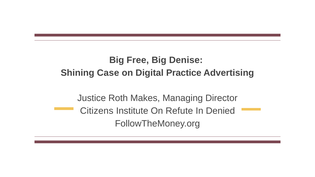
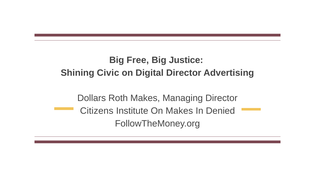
Denise: Denise -> Justice
Case: Case -> Civic
Digital Practice: Practice -> Director
Justice: Justice -> Dollars
On Refute: Refute -> Makes
